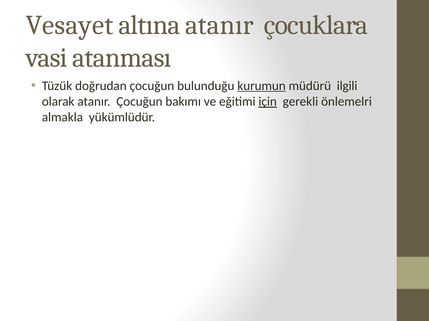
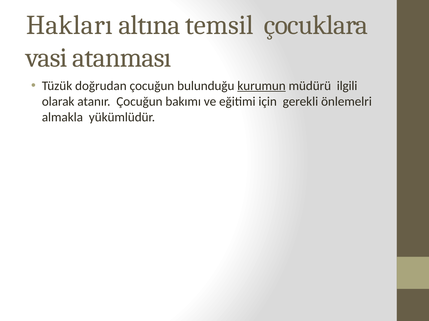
Vesayet: Vesayet -> Hakları
altına atanır: atanır -> temsil
için underline: present -> none
